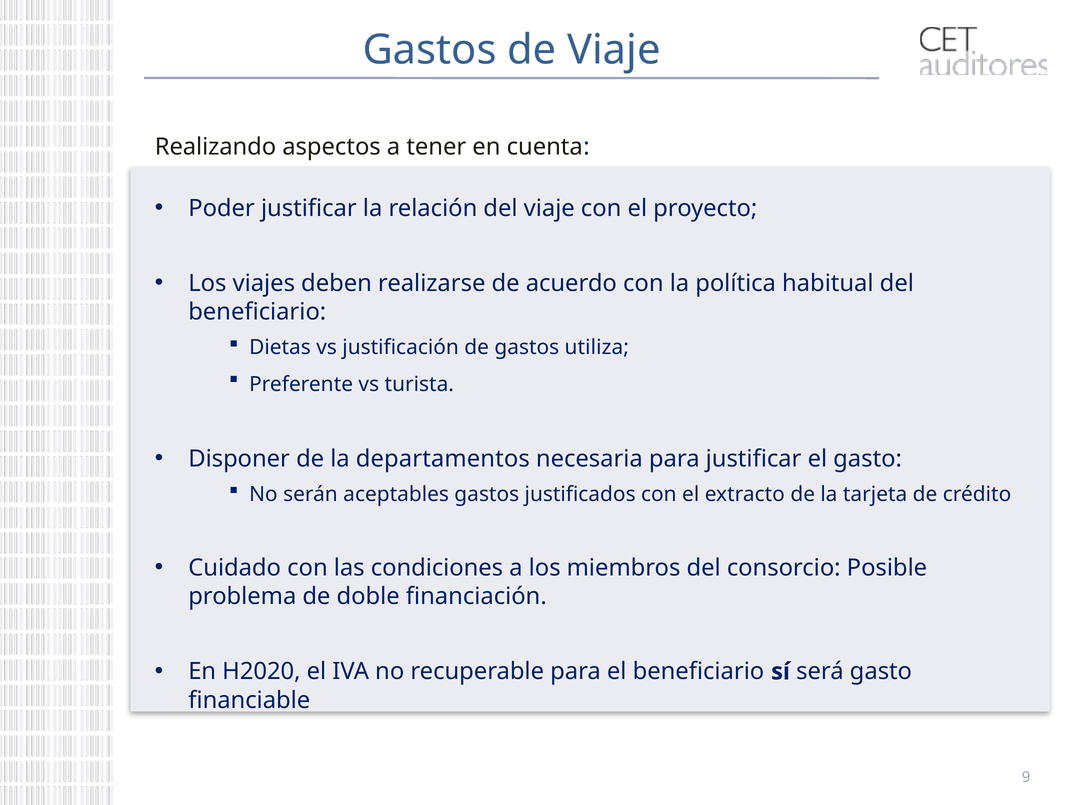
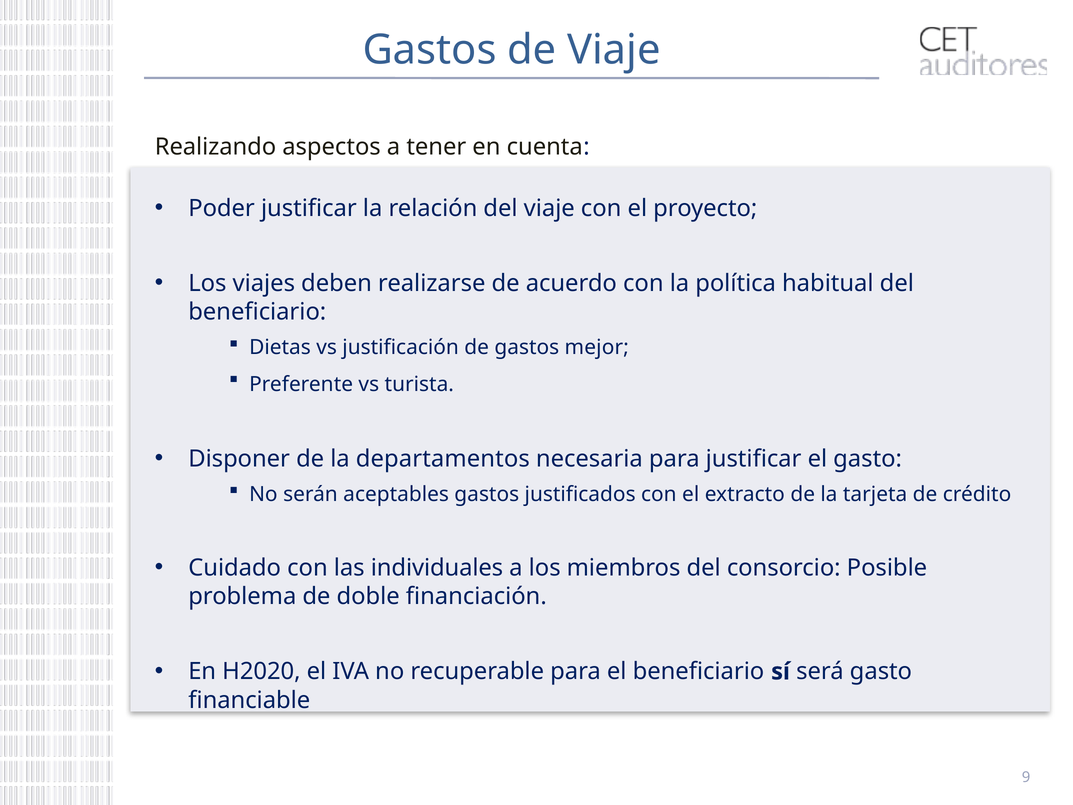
utiliza: utiliza -> mejor
condiciones: condiciones -> individuales
